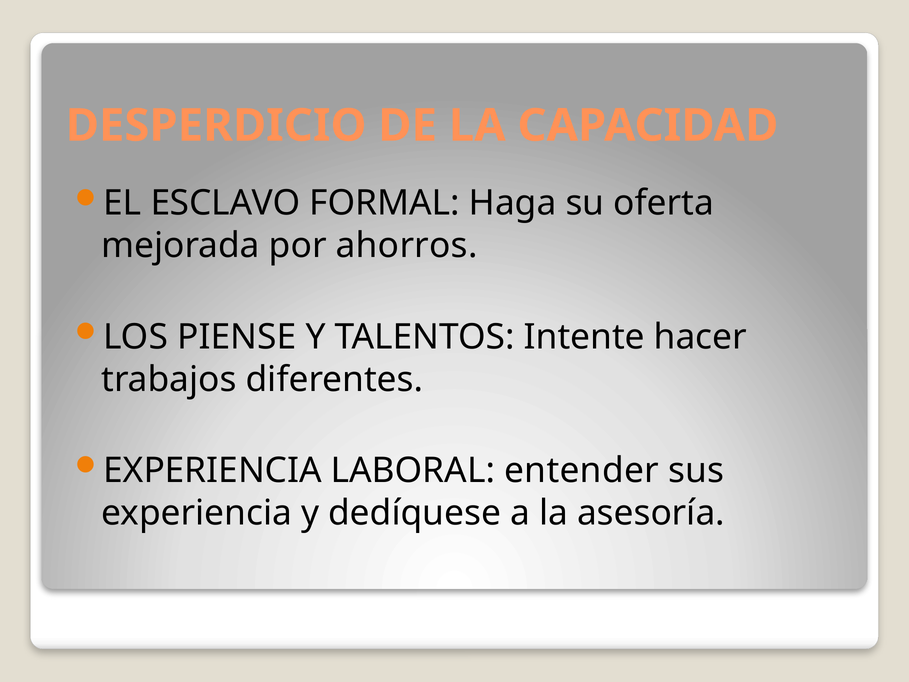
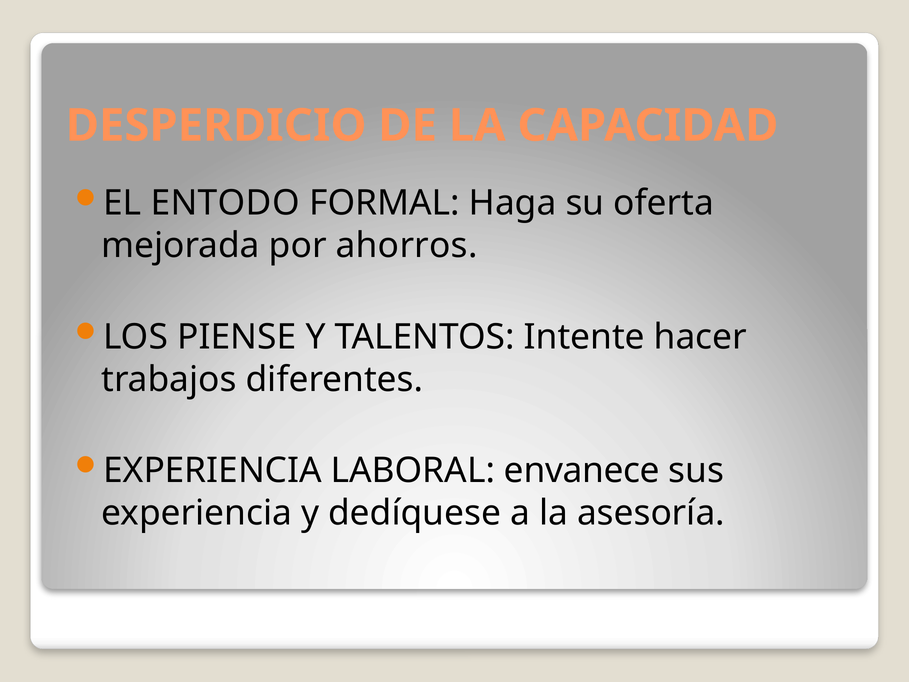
ESCLAVO: ESCLAVO -> ENTODO
entender: entender -> envanece
